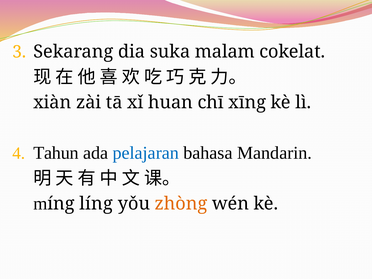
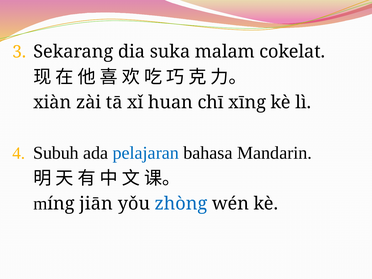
Tahun: Tahun -> Subuh
líng: líng -> jiān
zhòng colour: orange -> blue
